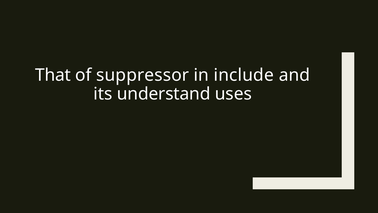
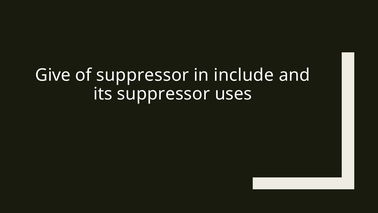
That: That -> Give
its understand: understand -> suppressor
